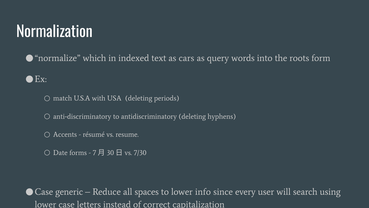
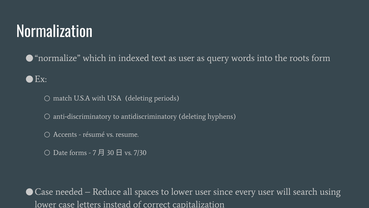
as cars: cars -> user
generic: generic -> needed
lower info: info -> user
